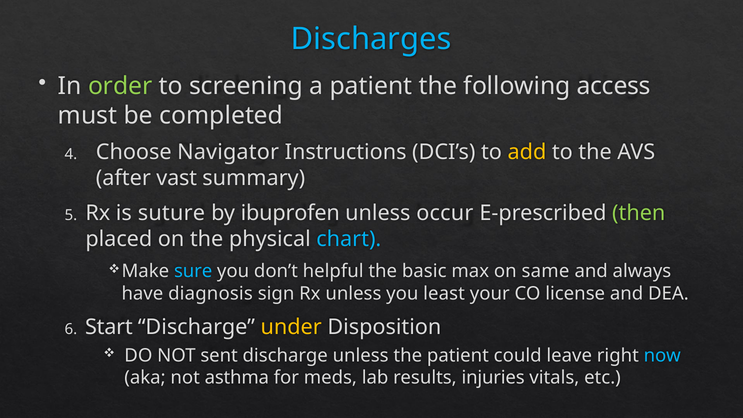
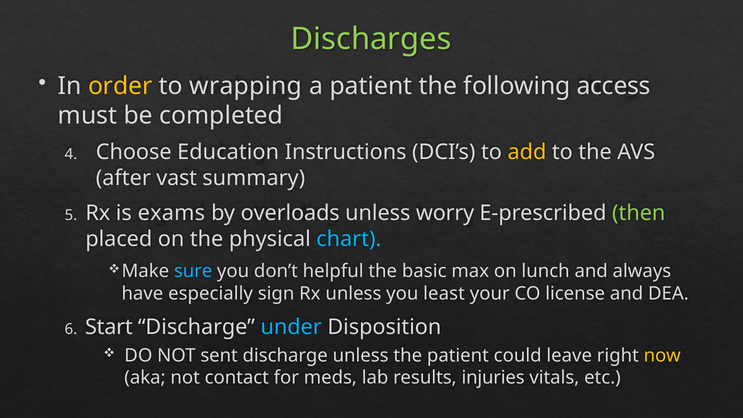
Discharges colour: light blue -> light green
order colour: light green -> yellow
screening: screening -> wrapping
Navigator: Navigator -> Education
suture: suture -> exams
ibuprofen: ibuprofen -> overloads
occur: occur -> worry
same: same -> lunch
diagnosis: diagnosis -> especially
under colour: yellow -> light blue
now colour: light blue -> yellow
asthma: asthma -> contact
